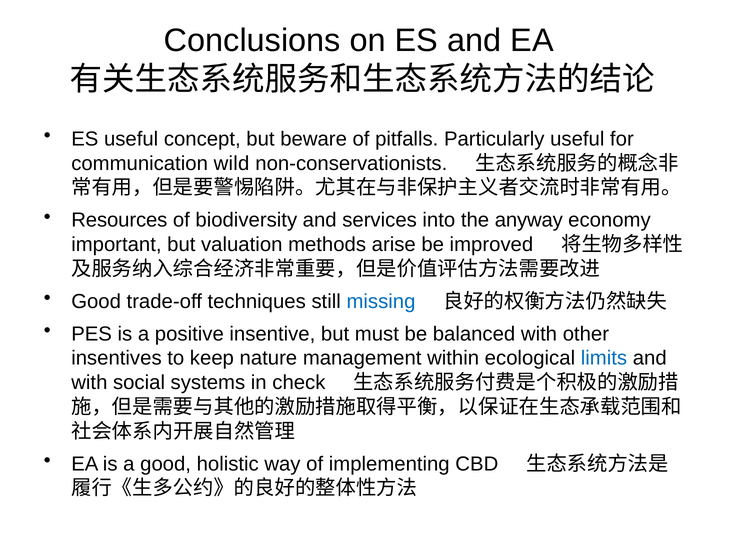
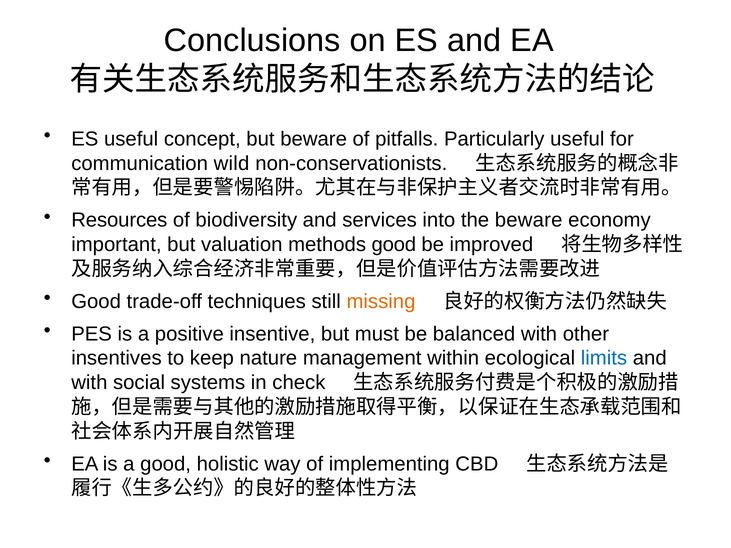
the anyway: anyway -> beware
methods arise: arise -> good
missing colour: blue -> orange
